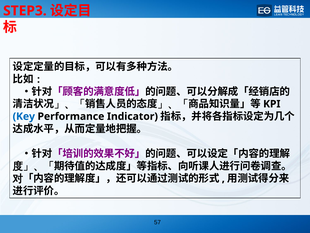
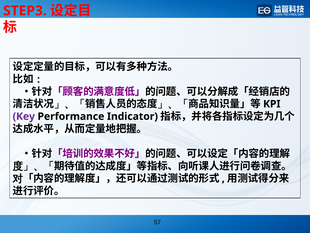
Key colour: blue -> purple
